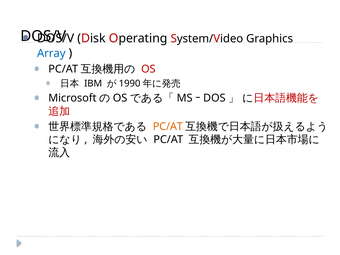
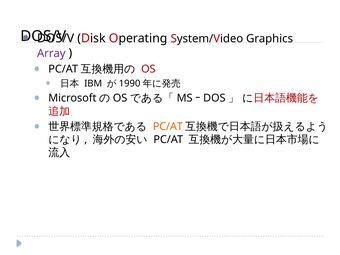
Array colour: blue -> purple
